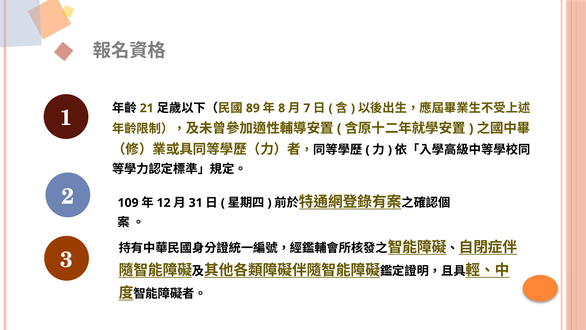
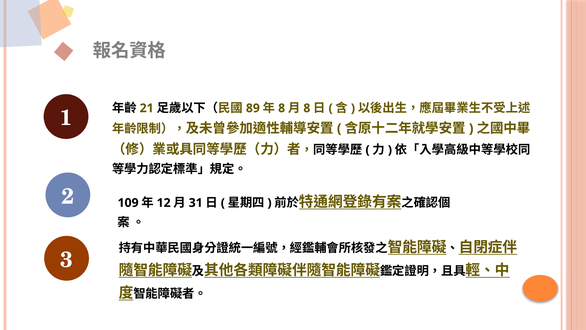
7 at (307, 108): 7 -> 8
